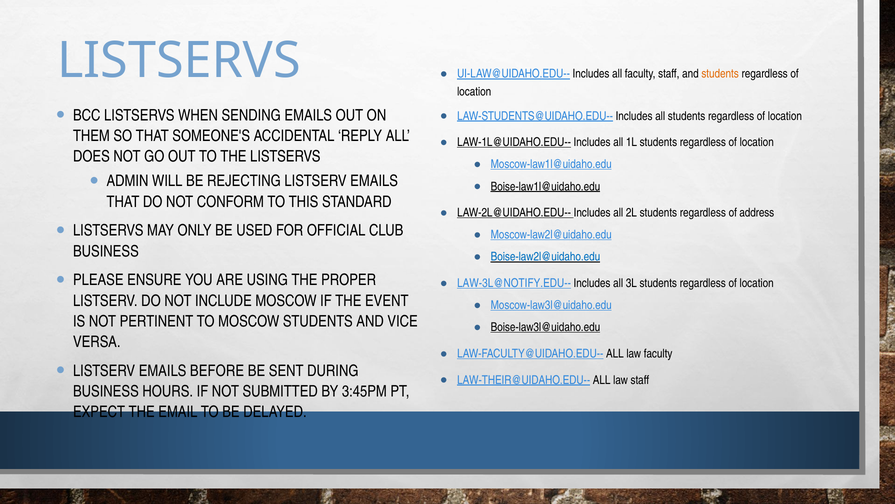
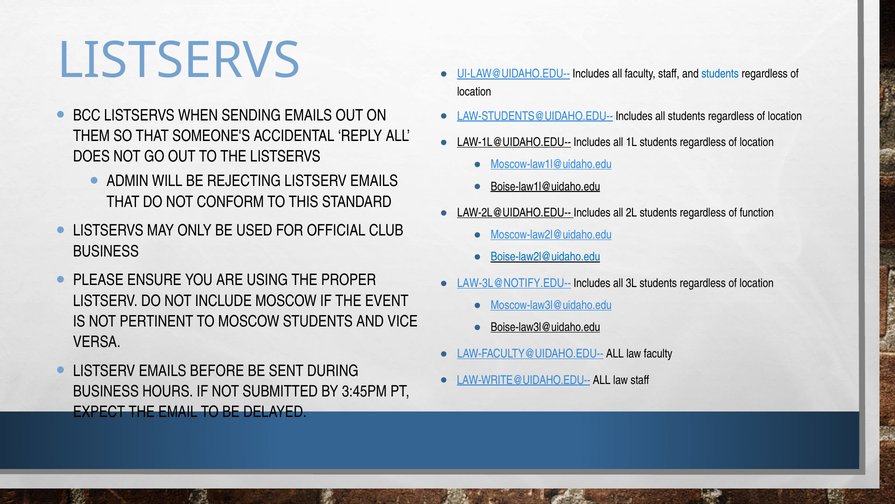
students at (720, 74) colour: orange -> blue
address: address -> function
LAW-THEIR@UIDAHO.EDU--: LAW-THEIR@UIDAHO.EDU-- -> LAW-WRITE@UIDAHO.EDU--
